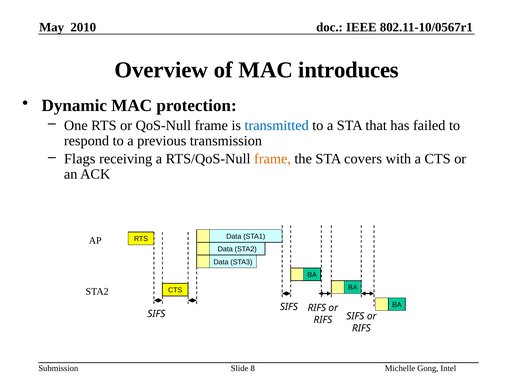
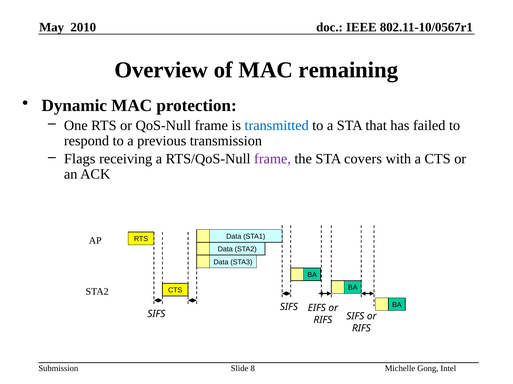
introduces: introduces -> remaining
frame at (273, 159) colour: orange -> purple
RIFS at (317, 308): RIFS -> EIFS
